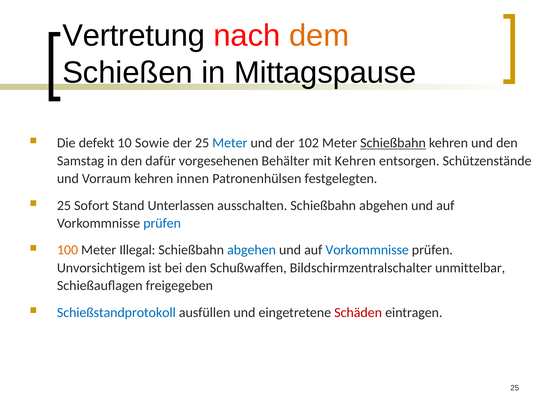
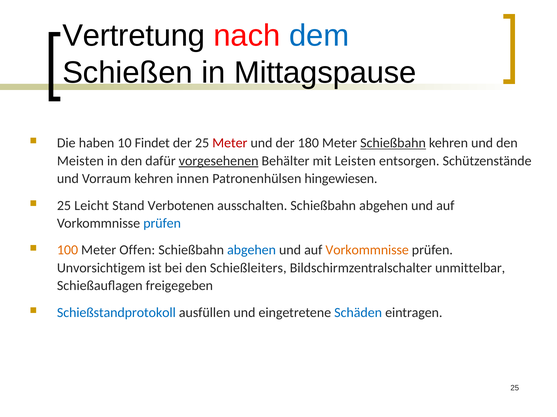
dem colour: orange -> blue
defekt: defekt -> haben
Sowie: Sowie -> Findet
Meter at (230, 143) colour: blue -> red
102: 102 -> 180
Samstag: Samstag -> Meisten
vorgesehenen underline: none -> present
mit Kehren: Kehren -> Leisten
festgelegten: festgelegten -> hingewiesen
Sofort: Sofort -> Leicht
Unterlassen: Unterlassen -> Verbotenen
Illegal: Illegal -> Offen
Vorkommnisse at (367, 251) colour: blue -> orange
Schußwaffen: Schußwaffen -> Schießleiters
Schäden colour: red -> blue
